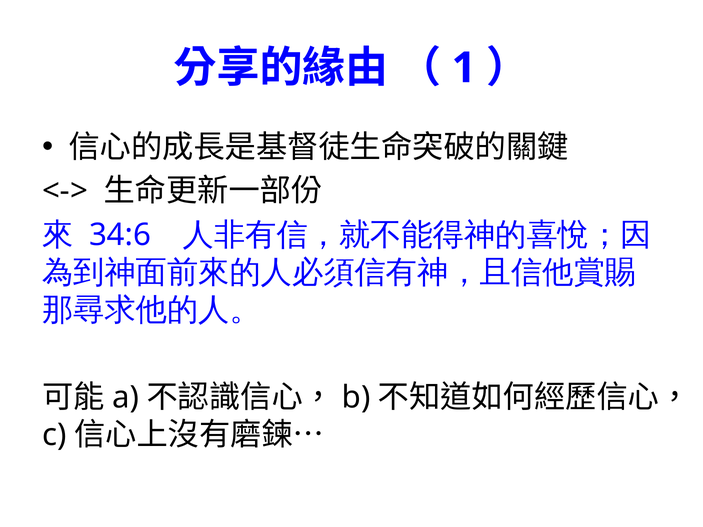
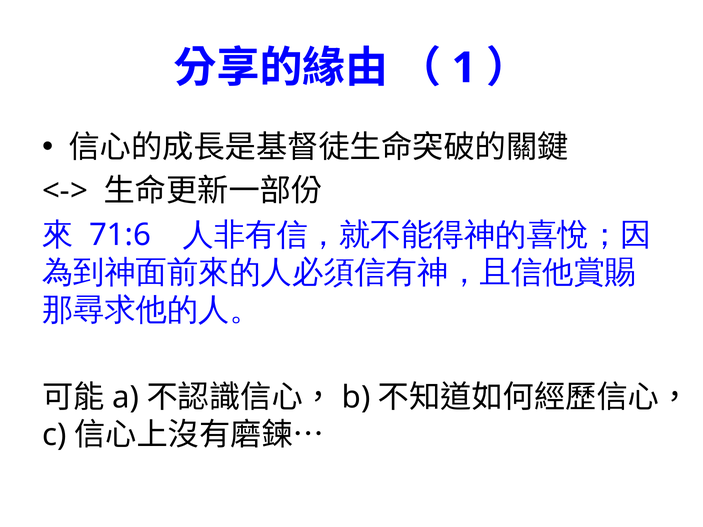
34:6: 34:6 -> 71:6
